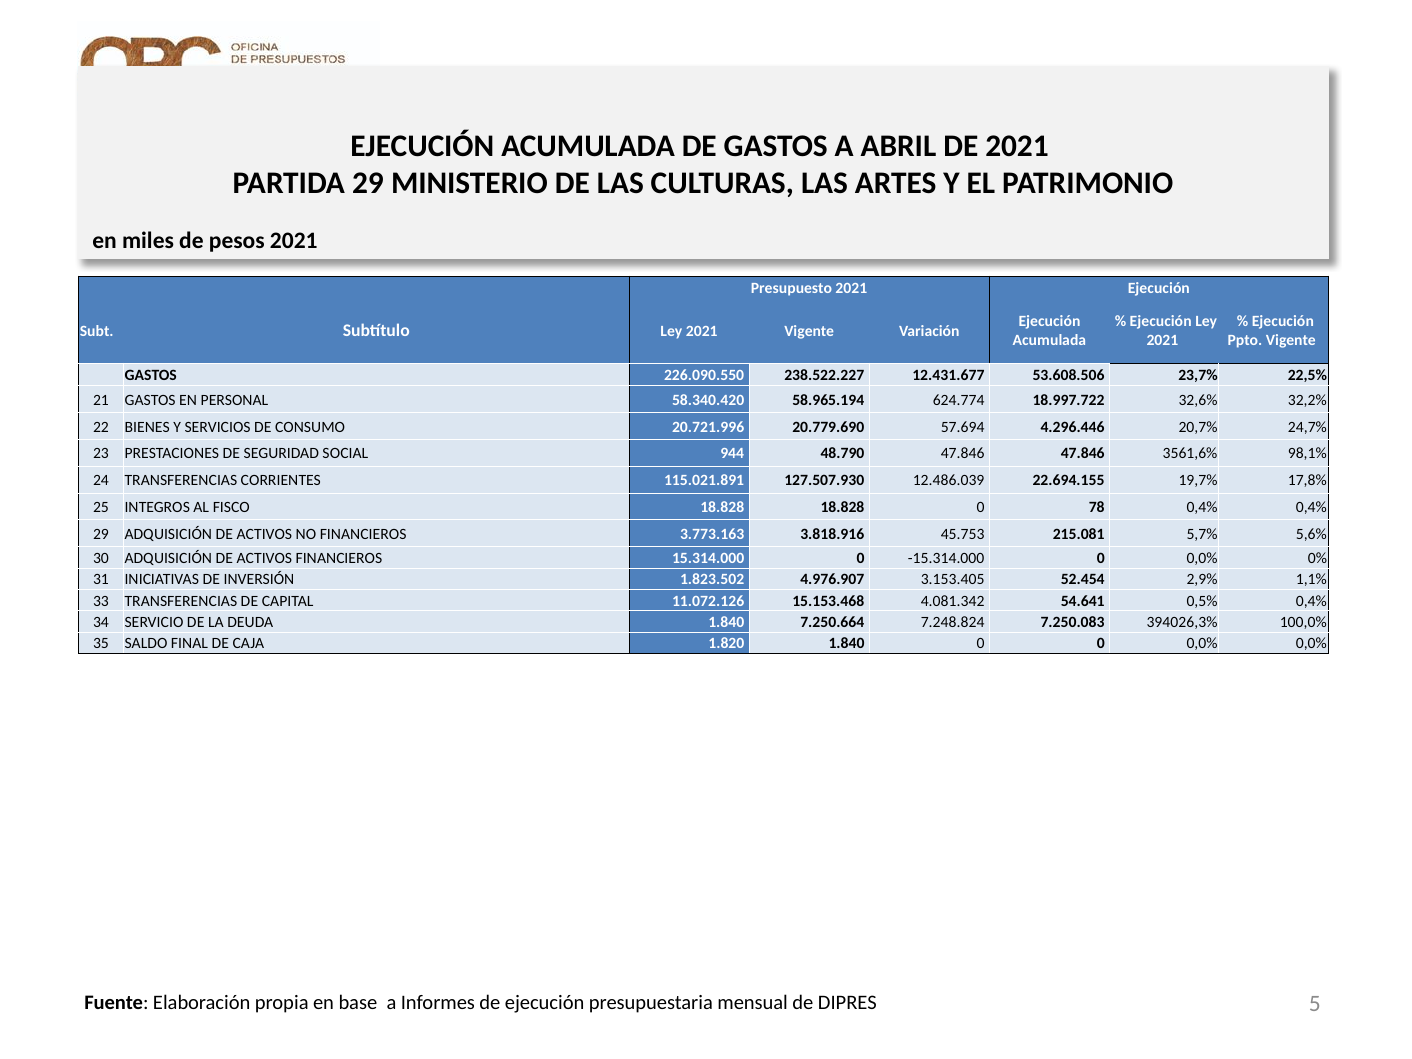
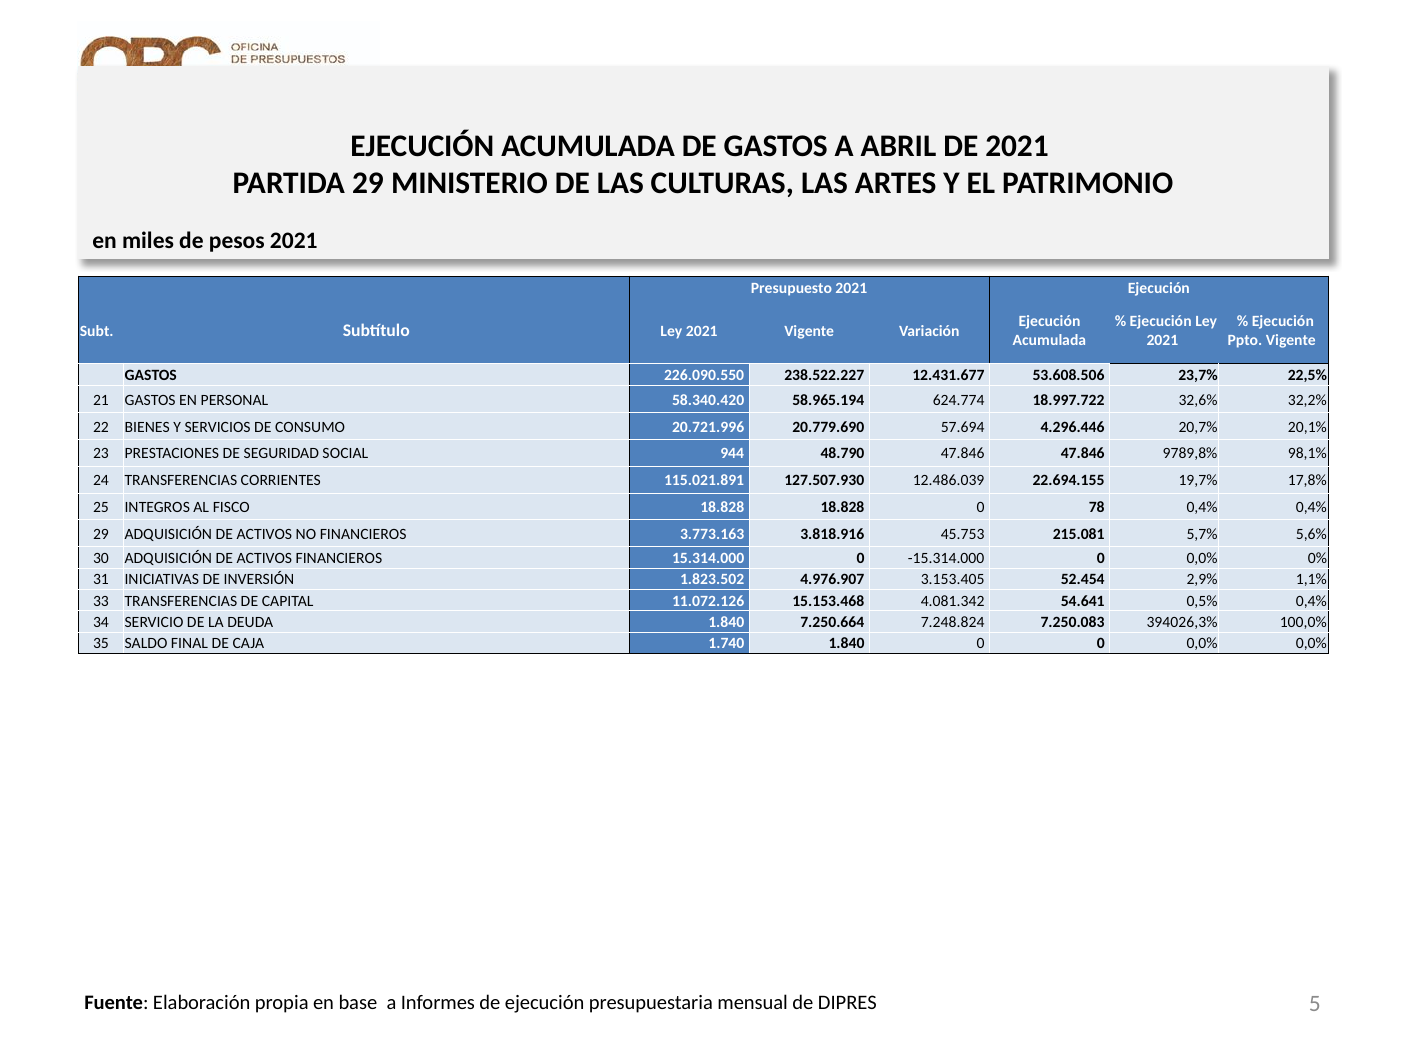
24,7%: 24,7% -> 20,1%
3561,6%: 3561,6% -> 9789,8%
1.820: 1.820 -> 1.740
